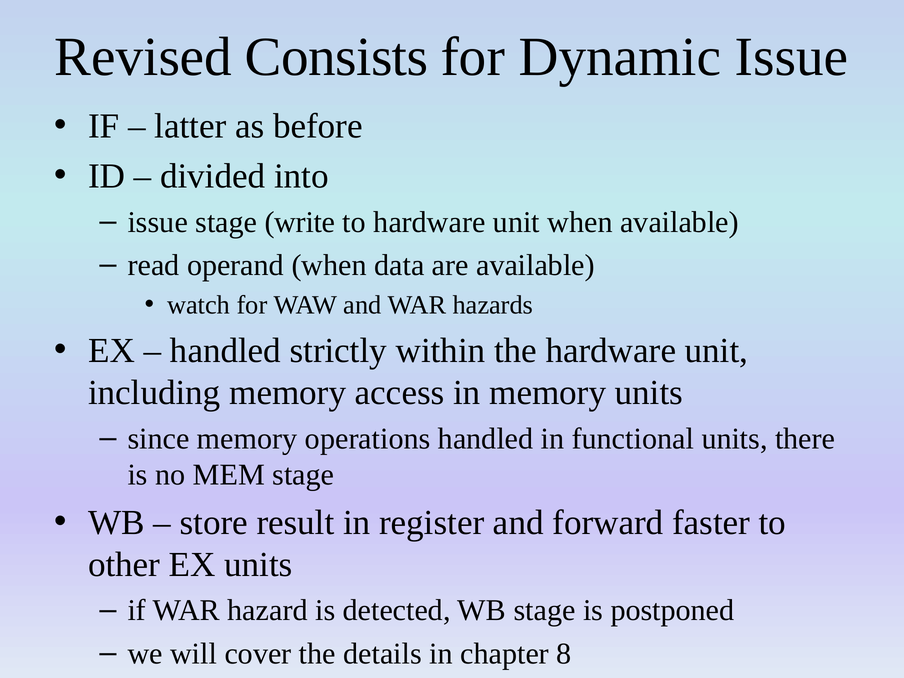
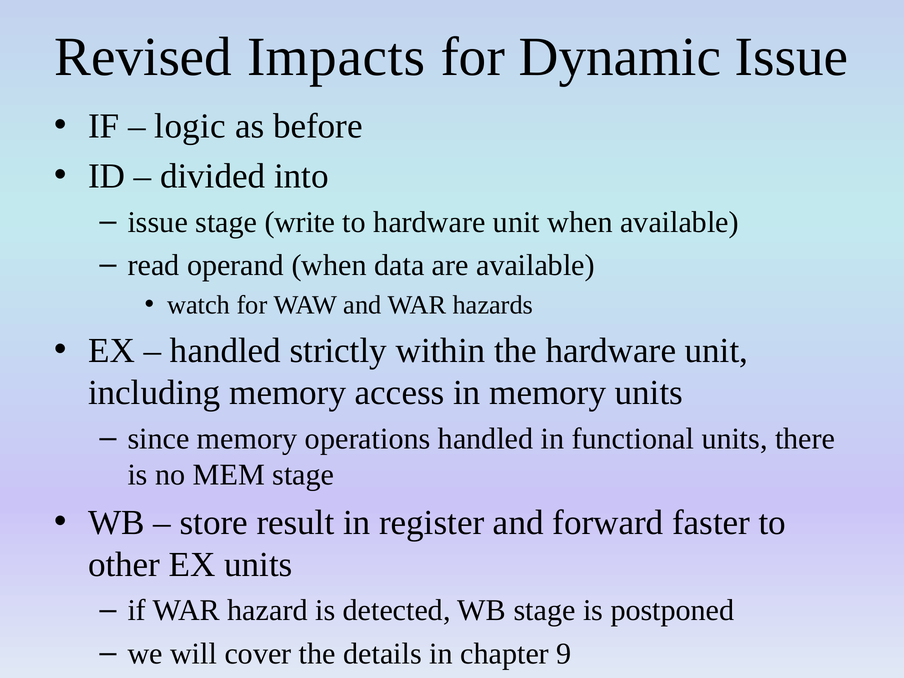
Consists: Consists -> Impacts
latter: latter -> logic
8: 8 -> 9
